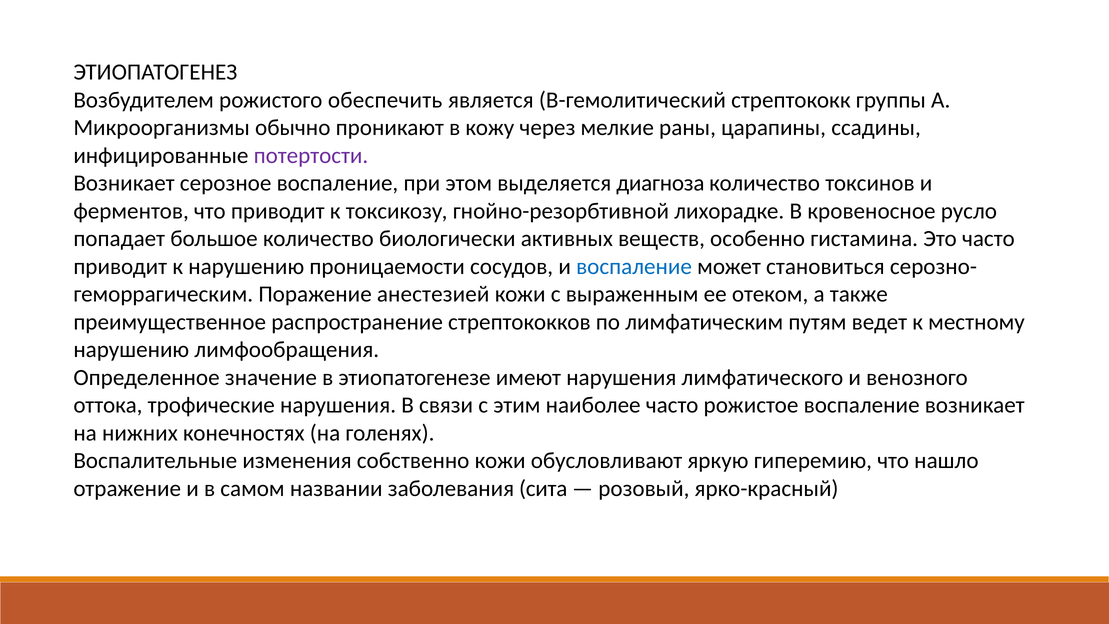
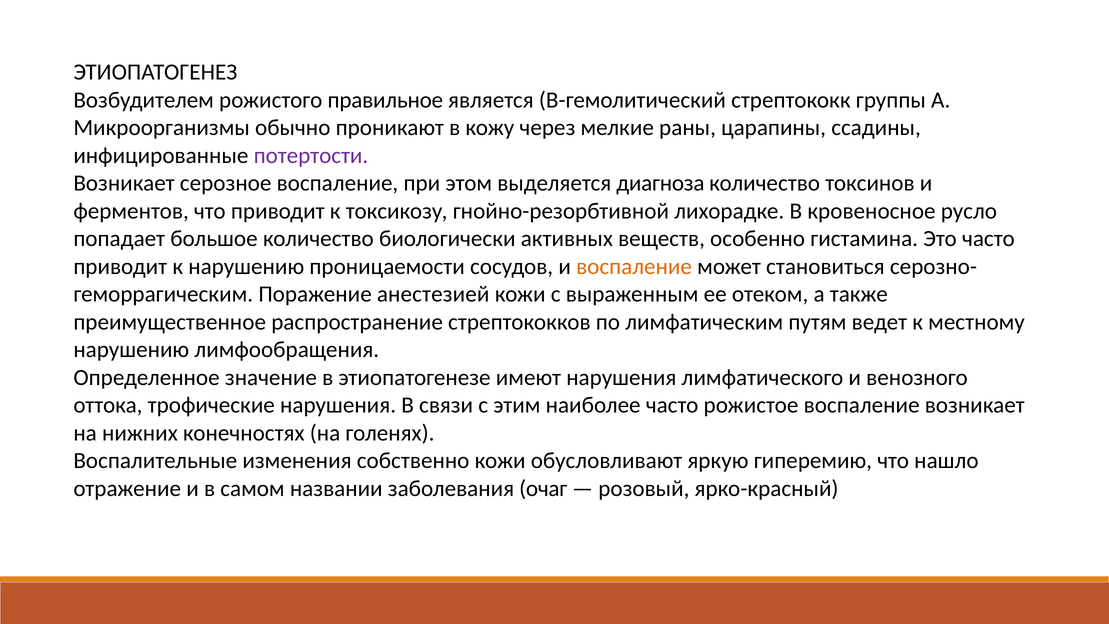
обеспечить: обеспечить -> правильное
воспаление at (634, 266) colour: blue -> orange
сита: сита -> очаг
